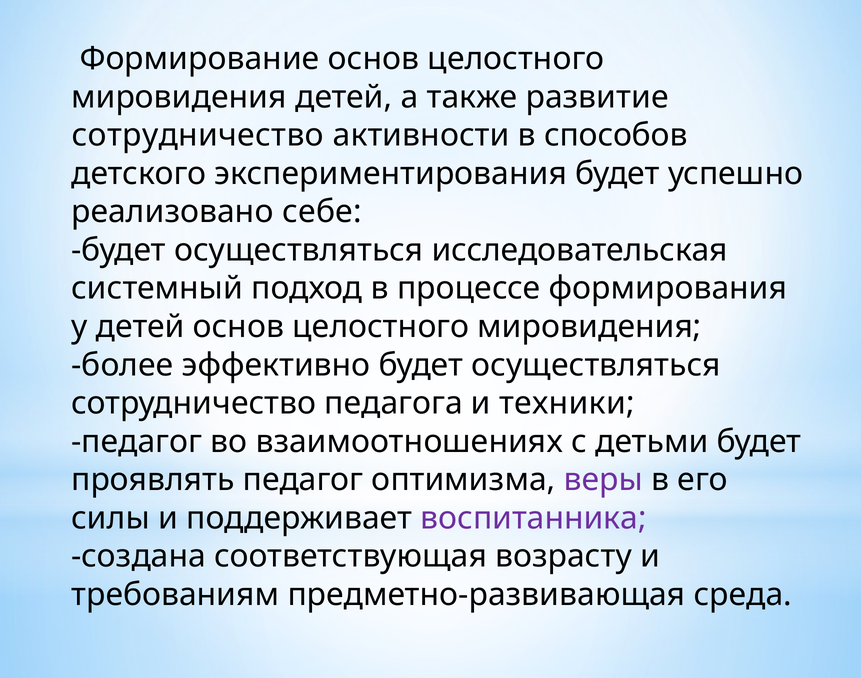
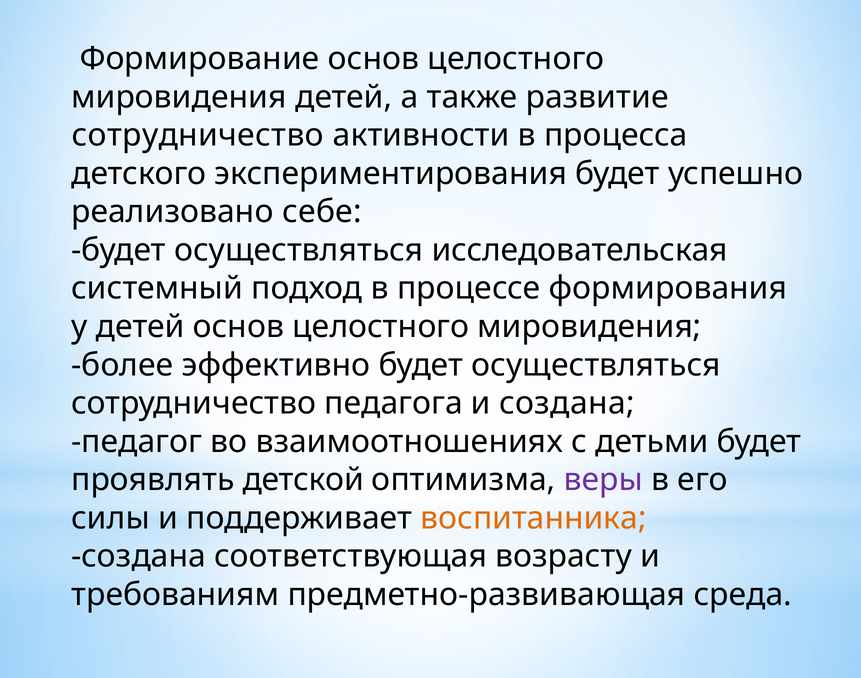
способов: способов -> процесса
и техники: техники -> создана
проявлять педагог: педагог -> детской
воспитанника colour: purple -> orange
